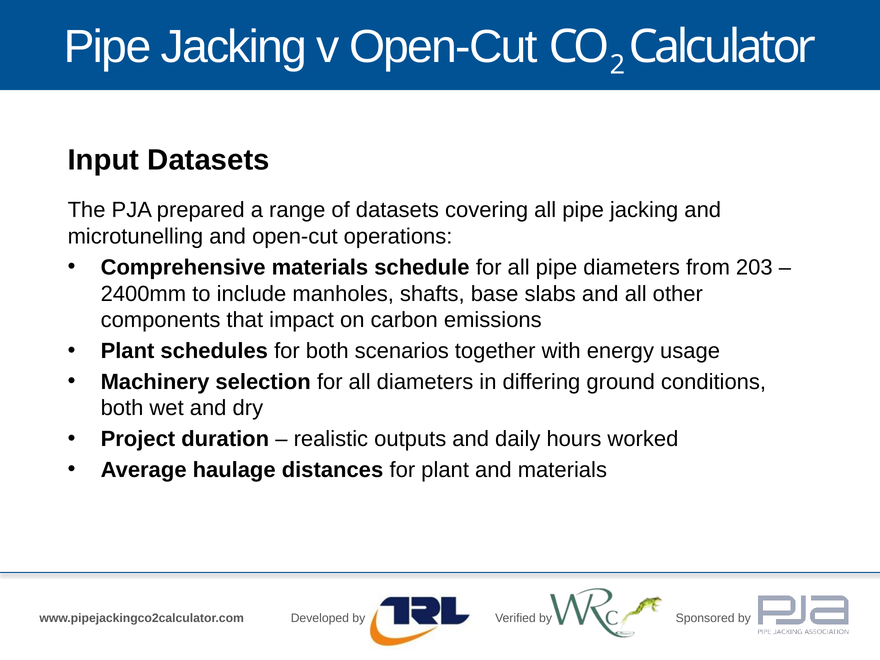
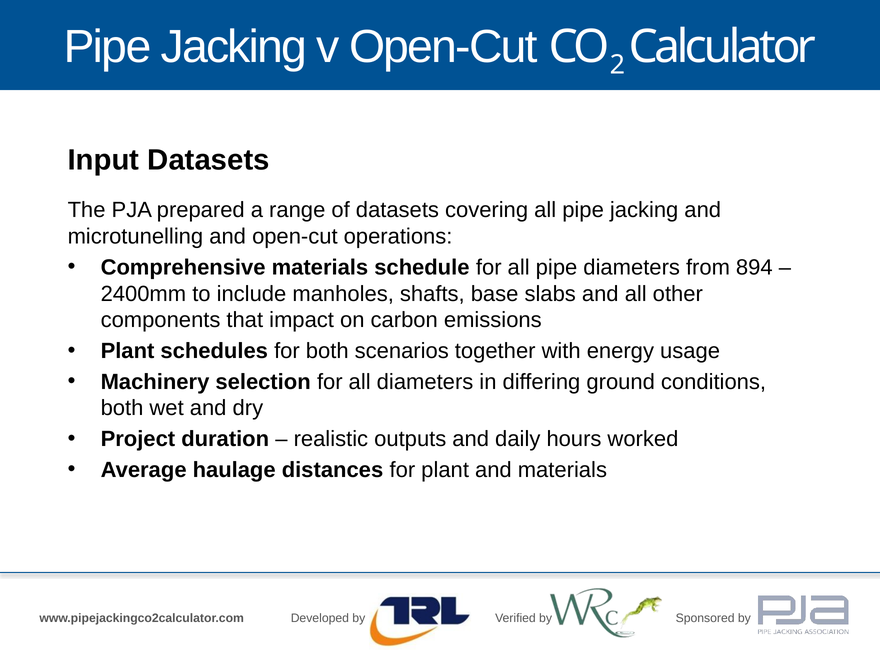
203: 203 -> 894
